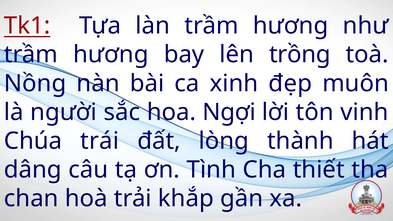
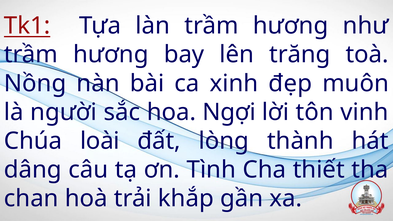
trồng: trồng -> trăng
trái: trái -> loài
